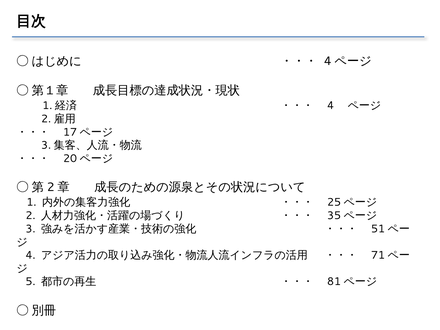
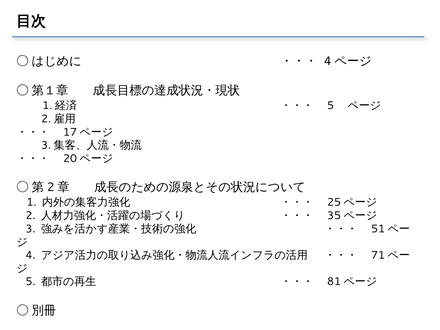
4 at (331, 105): 4 -> 5
